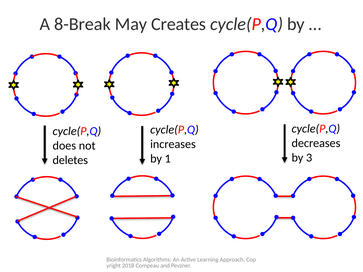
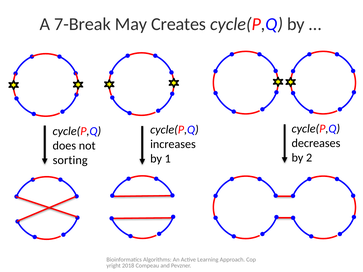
8-Break: 8-Break -> 7-Break
3: 3 -> 2
deletes: deletes -> sorting
